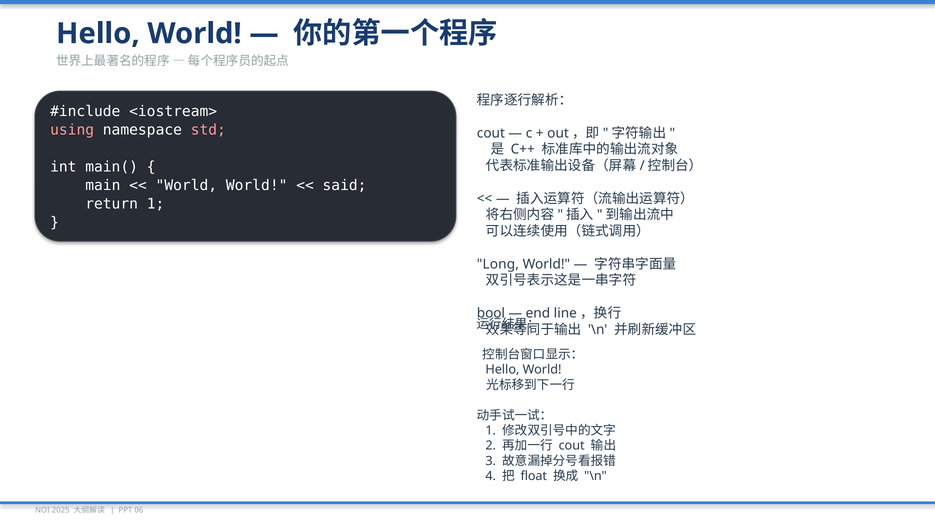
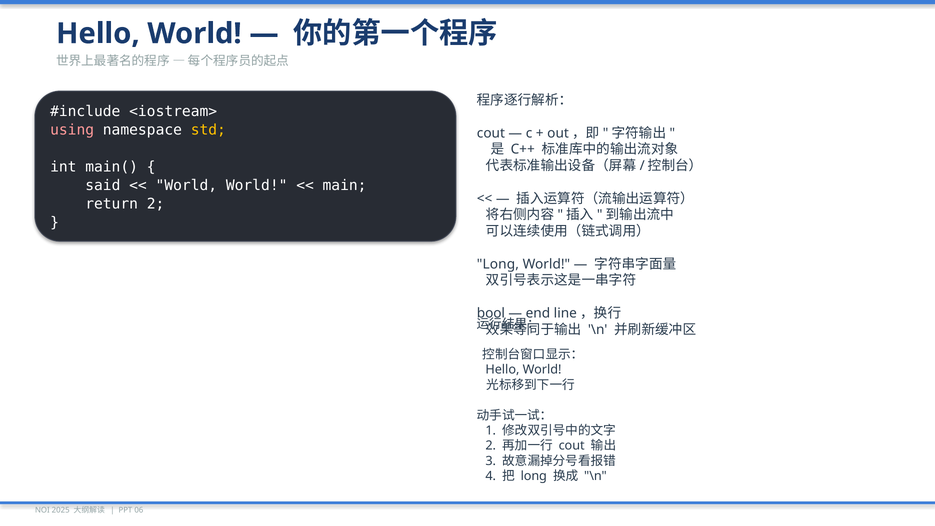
std colour: pink -> yellow
main: main -> said
said: said -> main
return 1: 1 -> 2
float at (534, 476): float -> long
